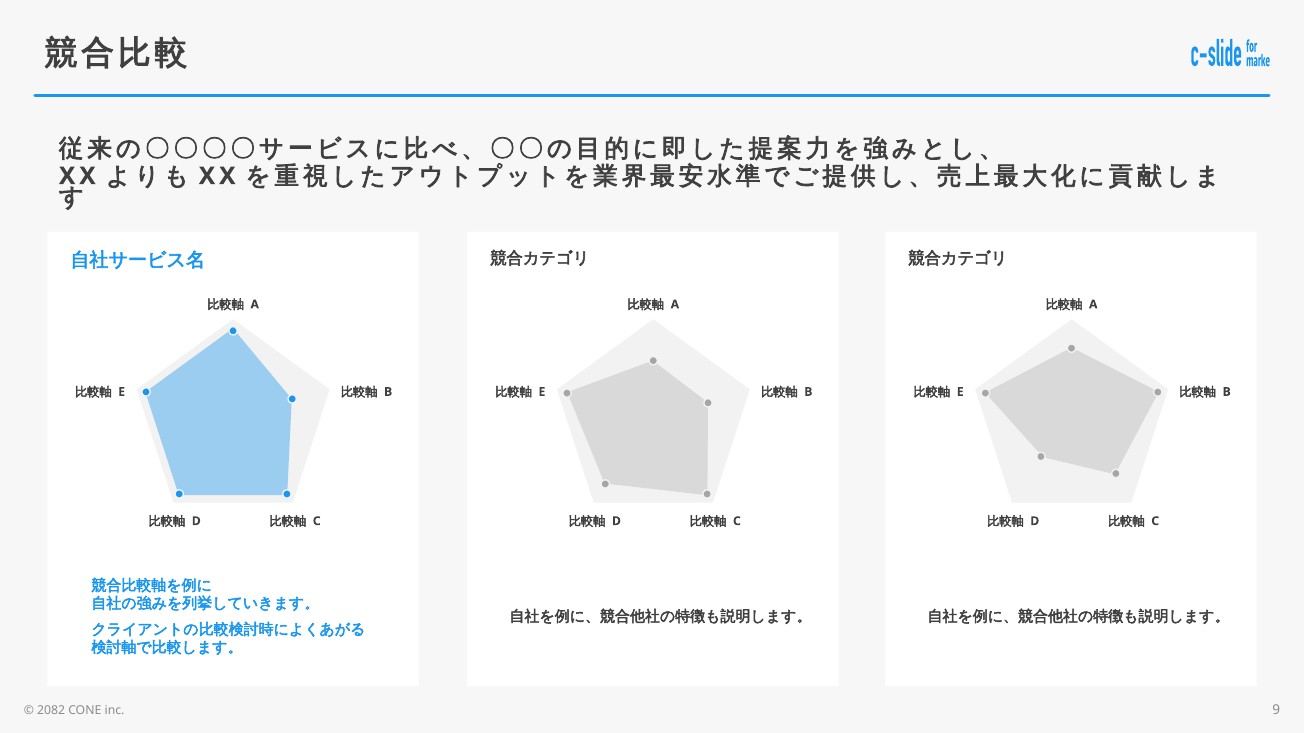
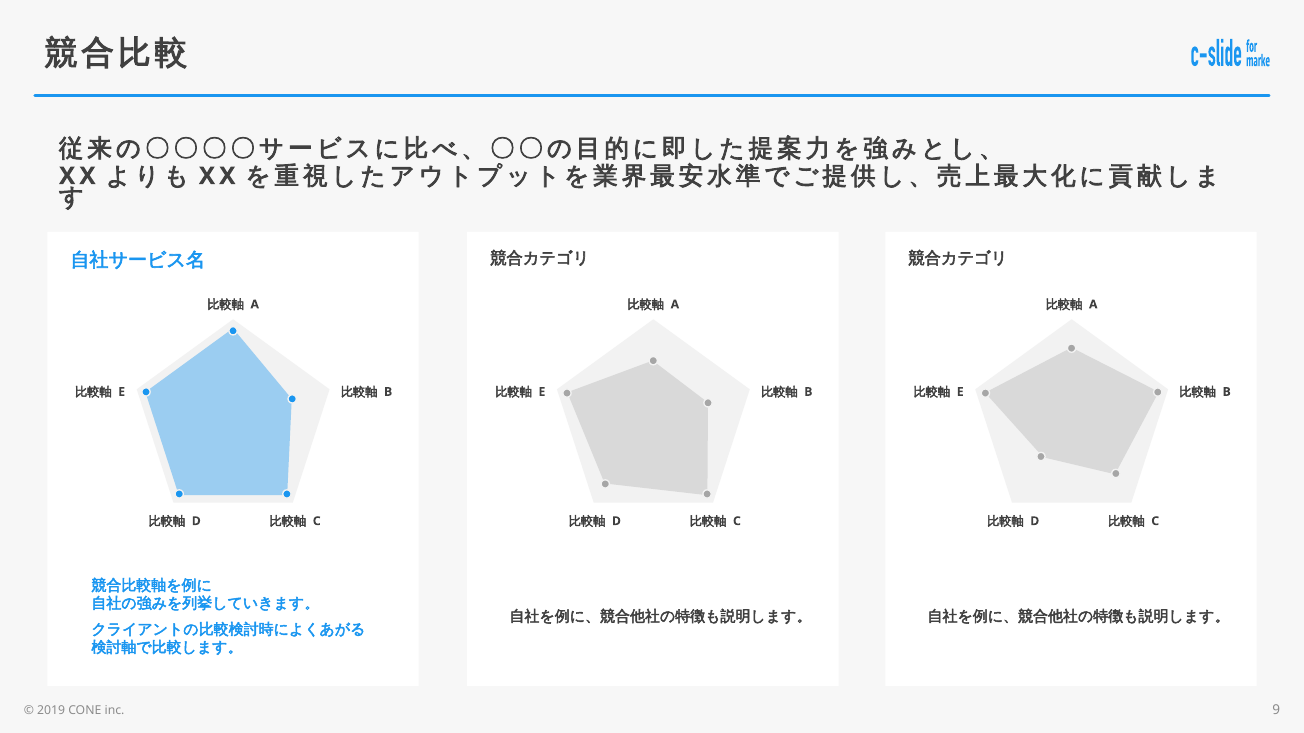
2082: 2082 -> 2019
